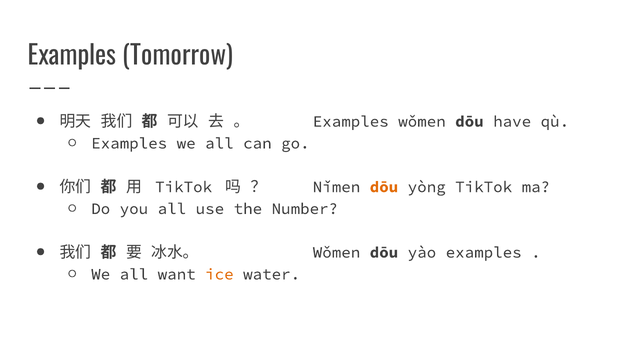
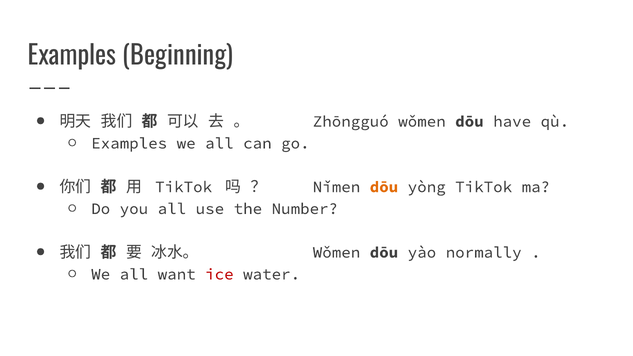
Tomorrow: Tomorrow -> Beginning
Examples at (351, 121): Examples -> Zhōngguó
yào examples: examples -> normally
ice colour: orange -> red
